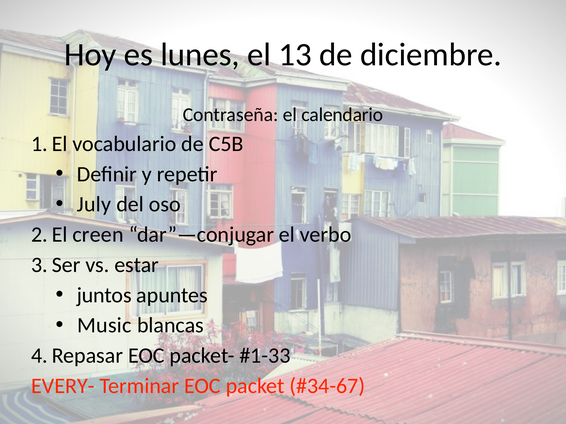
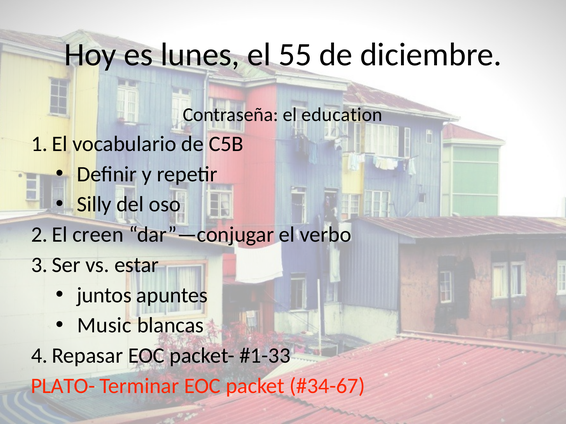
13: 13 -> 55
calendario: calendario -> education
July: July -> Silly
EVERY-: EVERY- -> PLATO-
